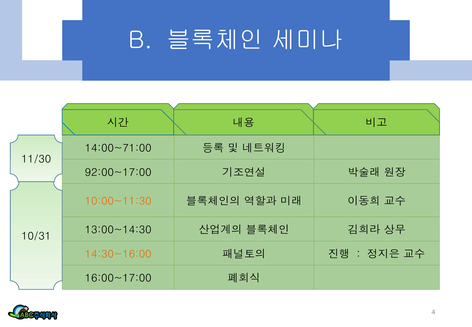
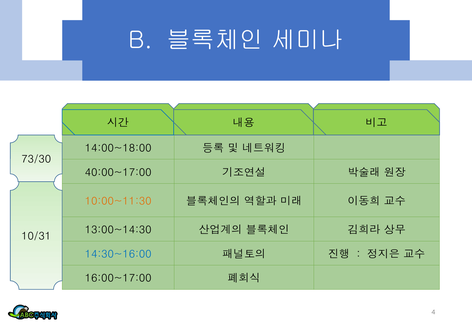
14:00~71:00: 14:00~71:00 -> 14:00~18:00
11/30: 11/30 -> 73/30
92:00~17:00: 92:00~17:00 -> 40:00~17:00
14:30~16:00 colour: orange -> blue
